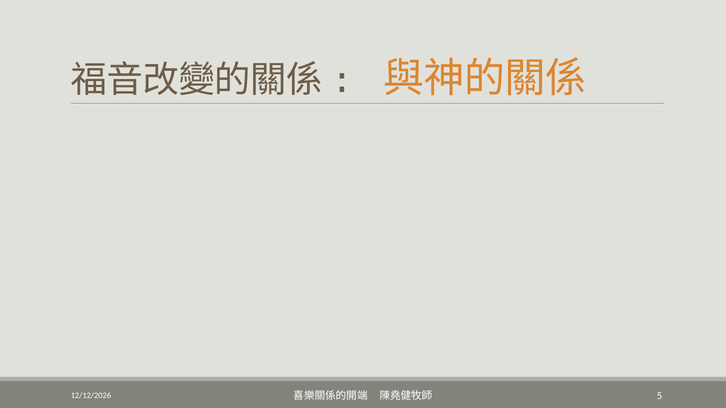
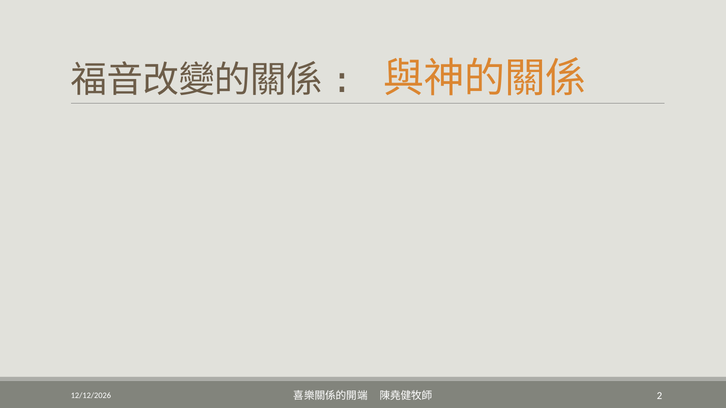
5: 5 -> 2
